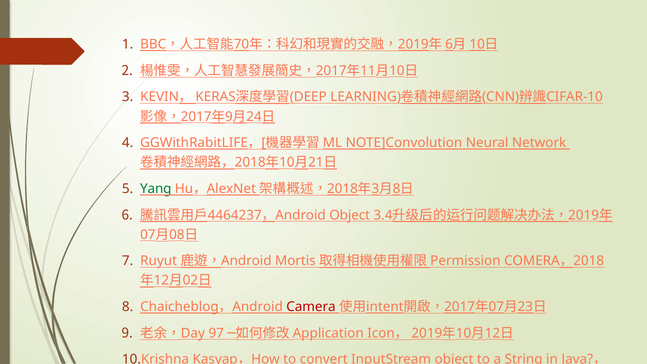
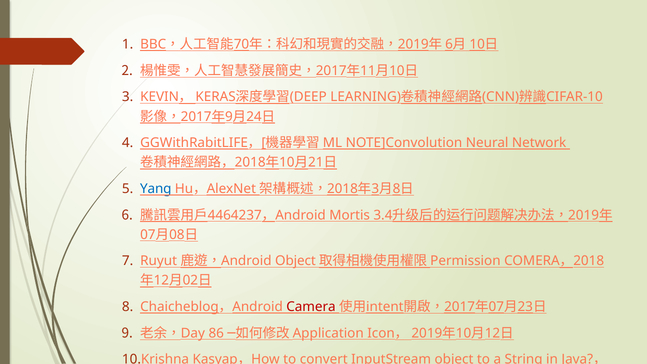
Yang colour: green -> blue
Object at (350, 215): Object -> Mortis
Mortis at (295, 261): Mortis -> Object
97: 97 -> 86
